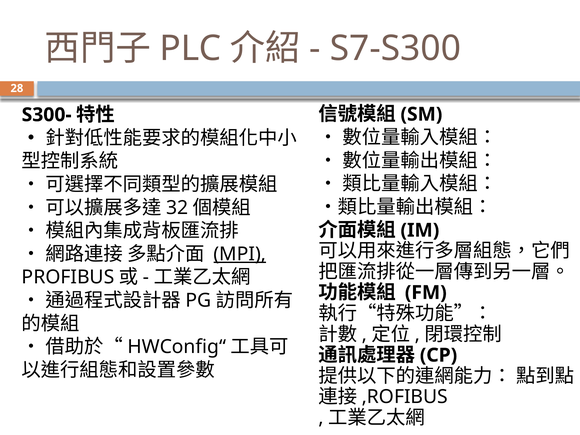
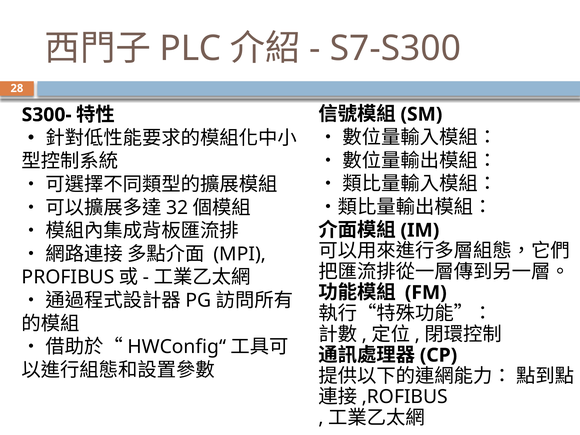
MPI underline: present -> none
